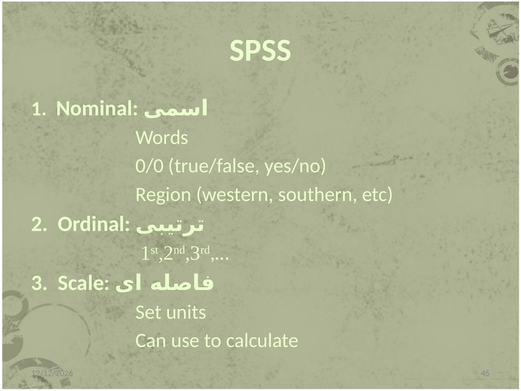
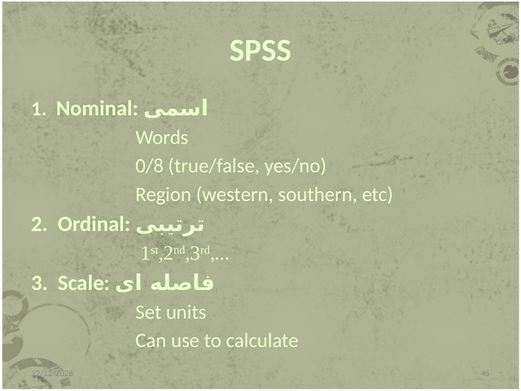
0/0: 0/0 -> 0/8
